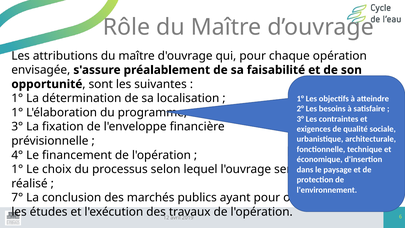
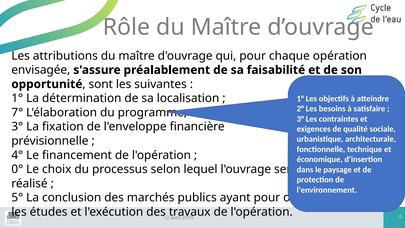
1° at (17, 112): 1° -> 7°
1° at (17, 169): 1° -> 0°
7°: 7° -> 5°
